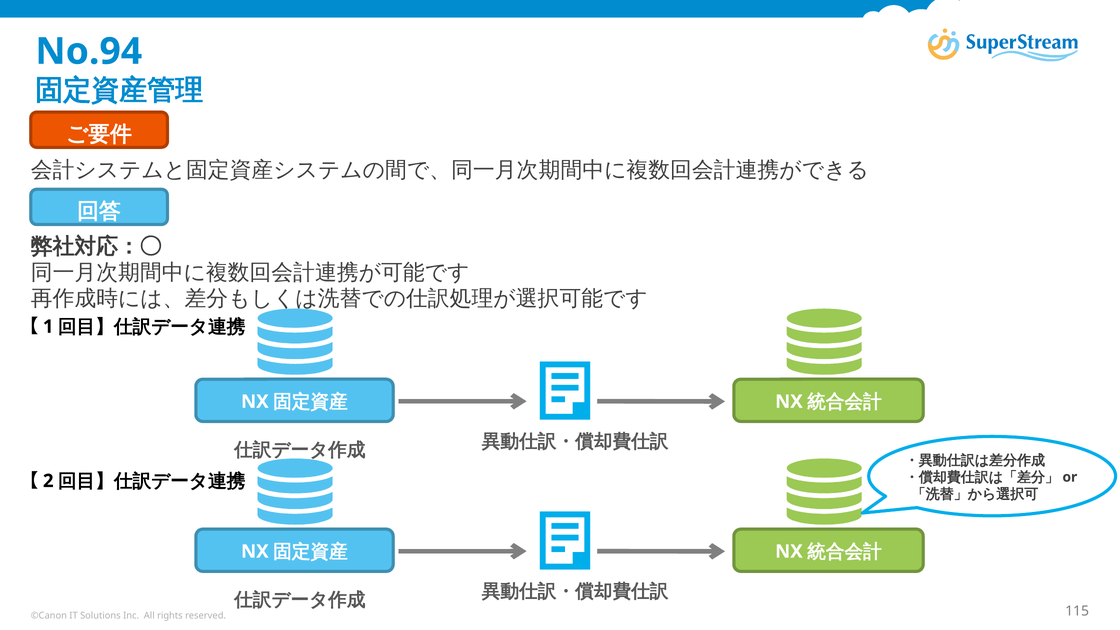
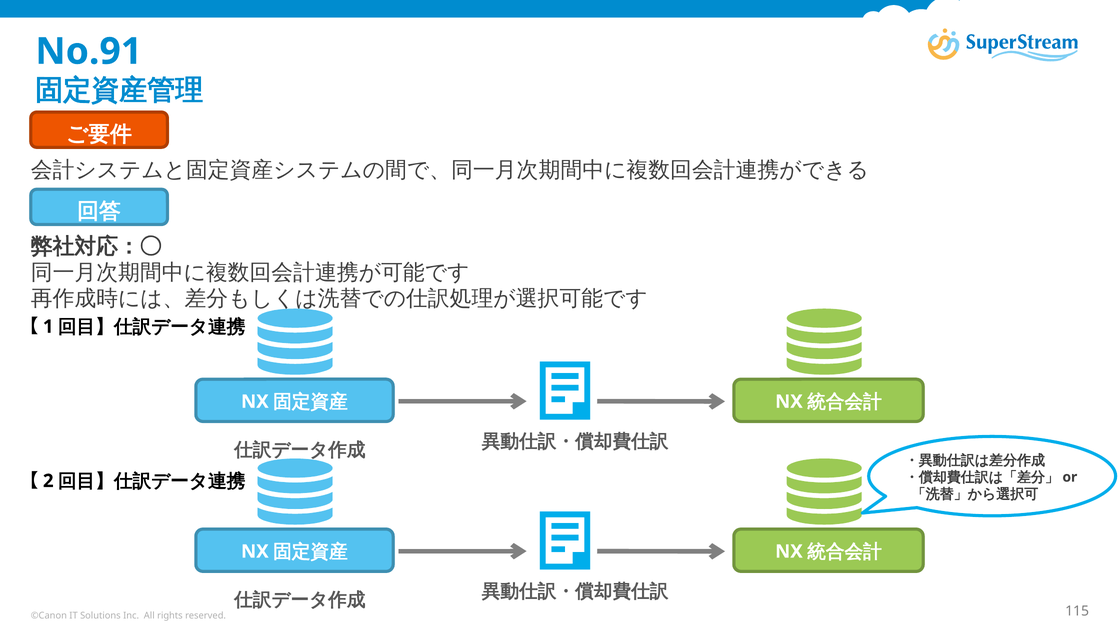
No.94: No.94 -> No.91
